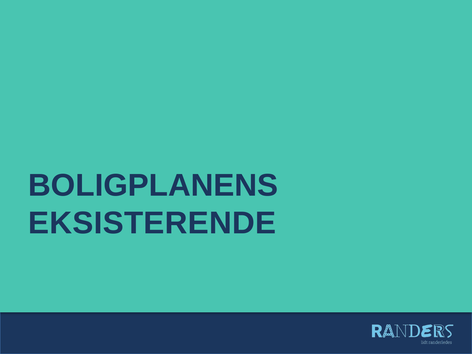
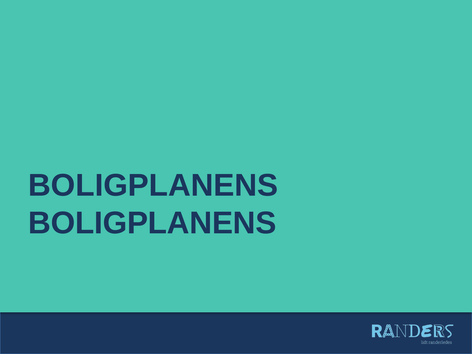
EKSISTERENDE at (152, 223): EKSISTERENDE -> BOLIGPLANENS
